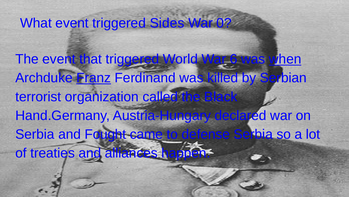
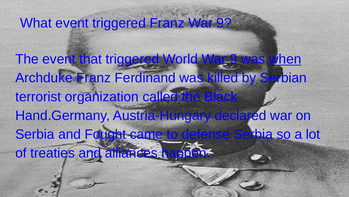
triggered Sides: Sides -> Franz
0 at (224, 23): 0 -> 9
World War 6: 6 -> 9
Franz at (94, 78) underline: present -> none
